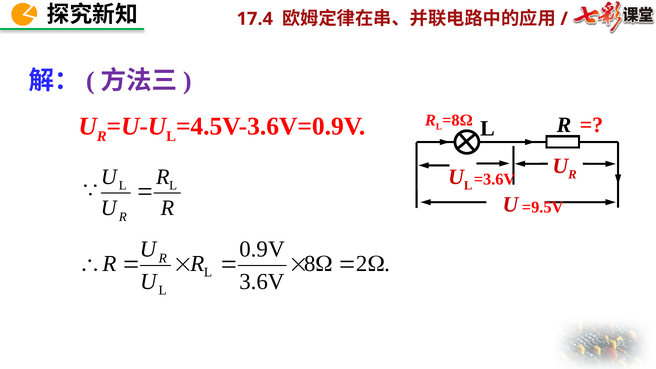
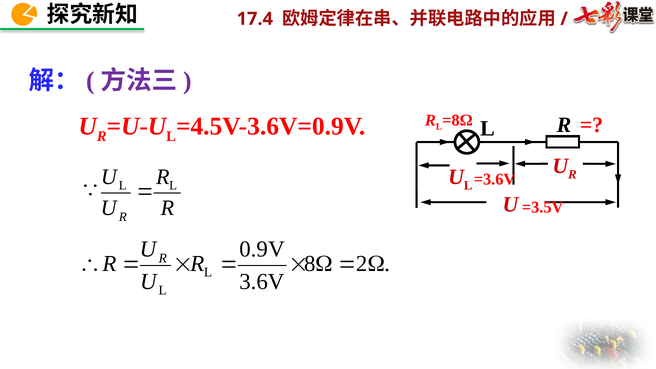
=9.5V: =9.5V -> =3.5V
